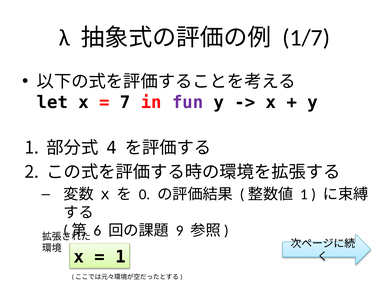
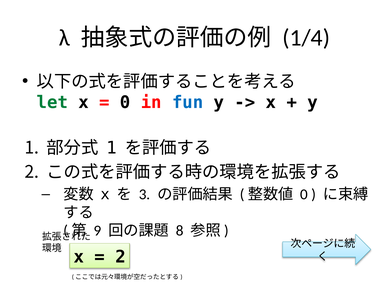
1/7: 1/7 -> 1/4
let colour: black -> green
7 at (125, 102): 7 -> 0
fun colour: purple -> blue
4 at (112, 148): 4 -> 1
0: 0 -> 3
1 at (304, 194): 1 -> 0
6: 6 -> 9
9: 9 -> 8
1 at (120, 257): 1 -> 2
